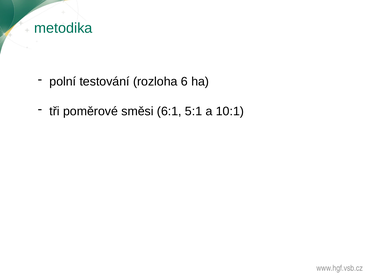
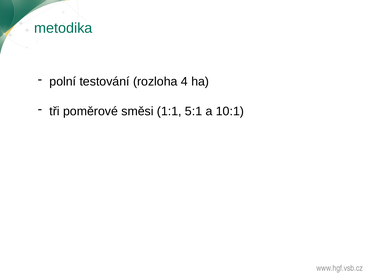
6: 6 -> 4
6:1: 6:1 -> 1:1
